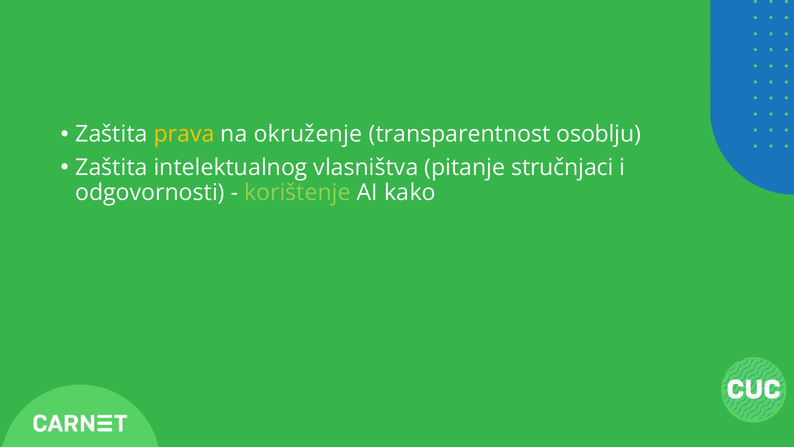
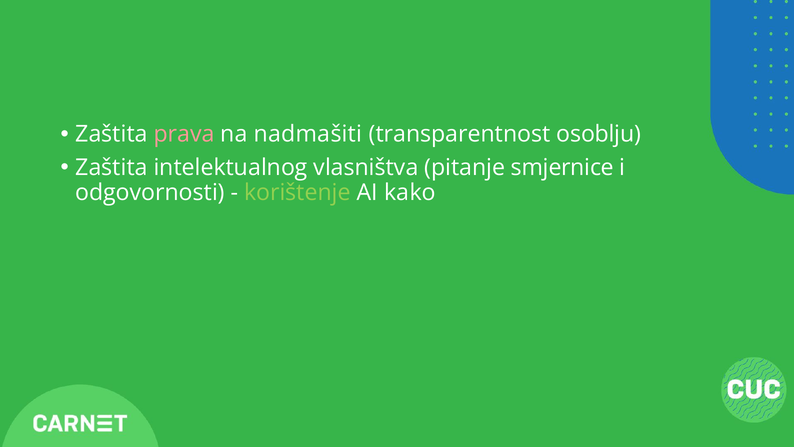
prava colour: yellow -> pink
okruženje: okruženje -> nadmašiti
stručnjaci: stručnjaci -> smjernice
